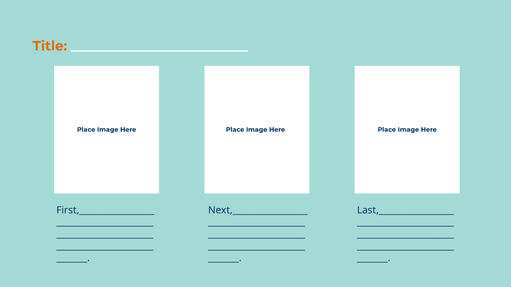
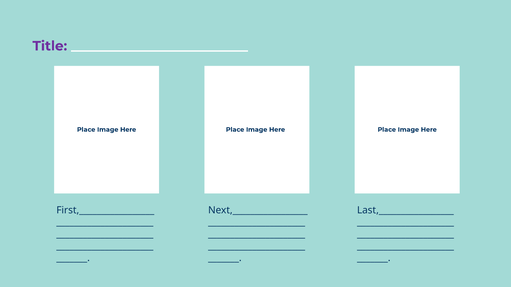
Title colour: orange -> purple
